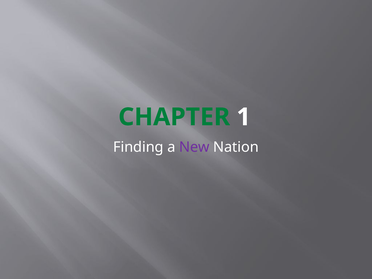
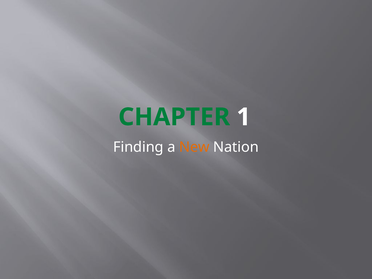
New colour: purple -> orange
